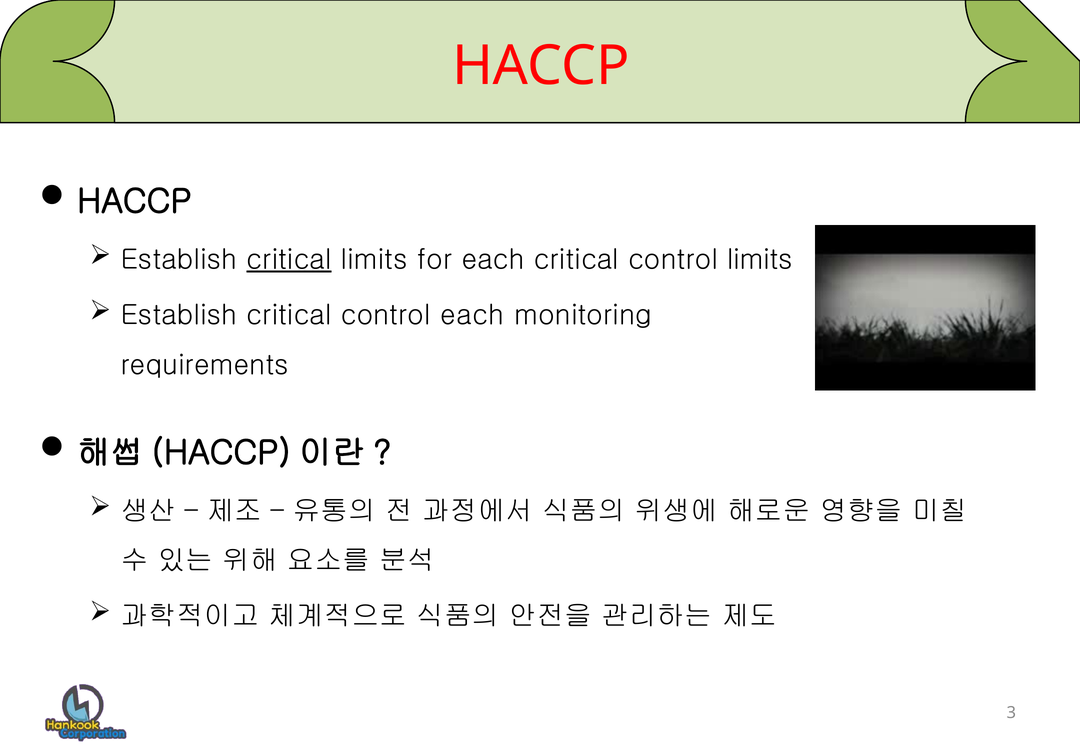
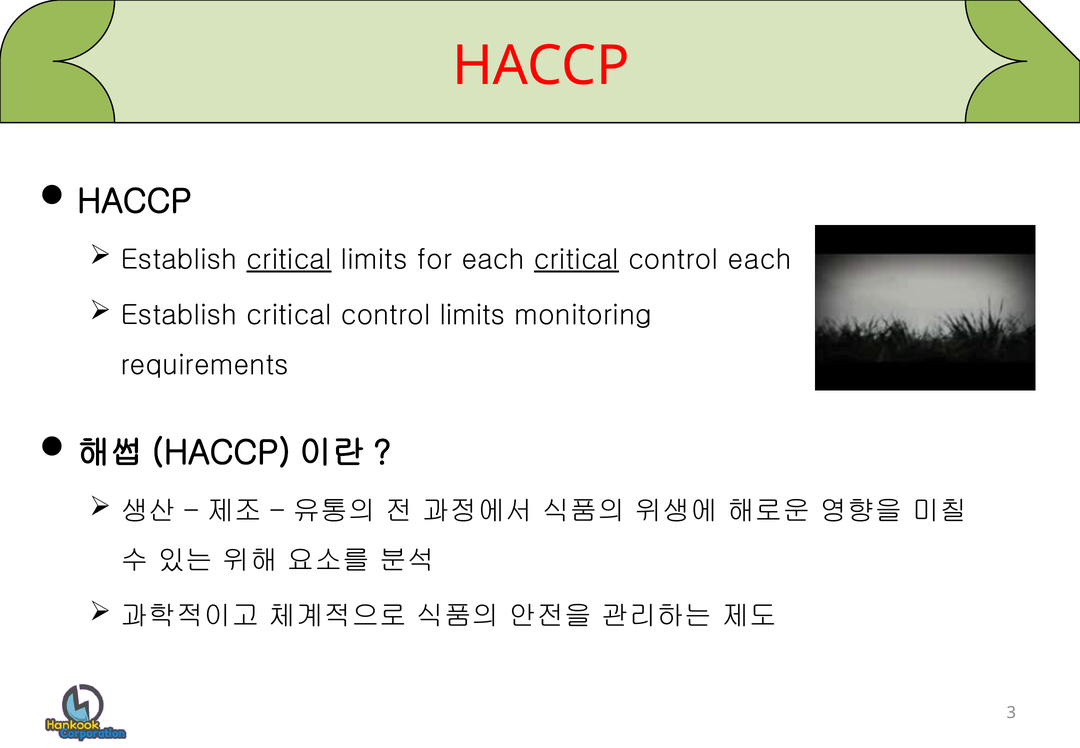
critical at (576, 260) underline: none -> present
control limits: limits -> each
control each: each -> limits
